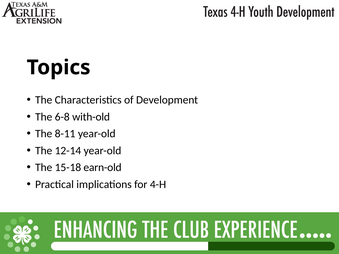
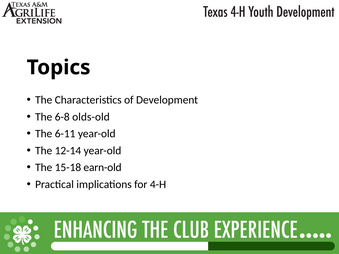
with-old: with-old -> olds-old
8-11: 8-11 -> 6-11
